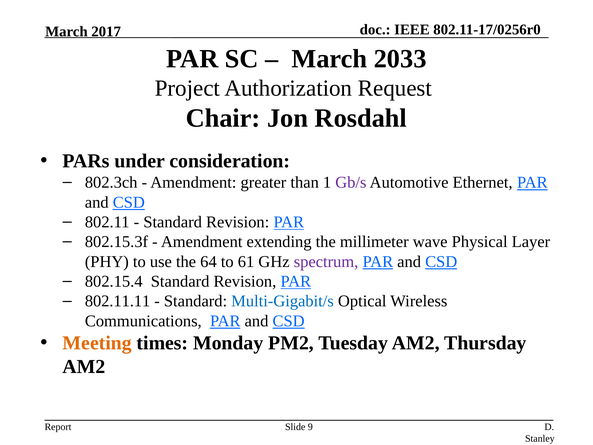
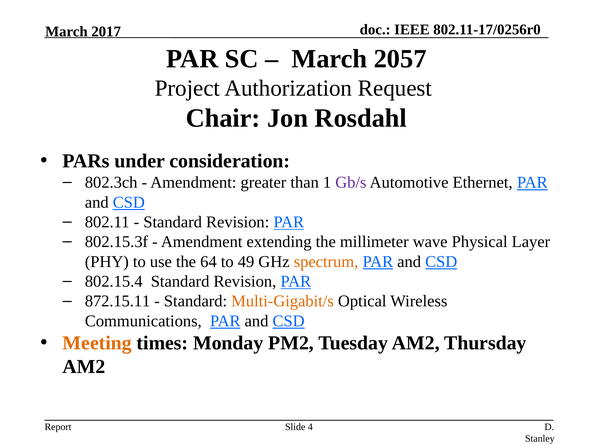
2033: 2033 -> 2057
61: 61 -> 49
spectrum colour: purple -> orange
802.11.11: 802.11.11 -> 872.15.11
Multi-Gigabit/s colour: blue -> orange
9: 9 -> 4
